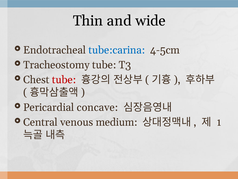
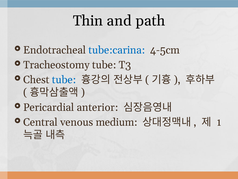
wide: wide -> path
tube at (64, 80) colour: red -> blue
concave: concave -> anterior
